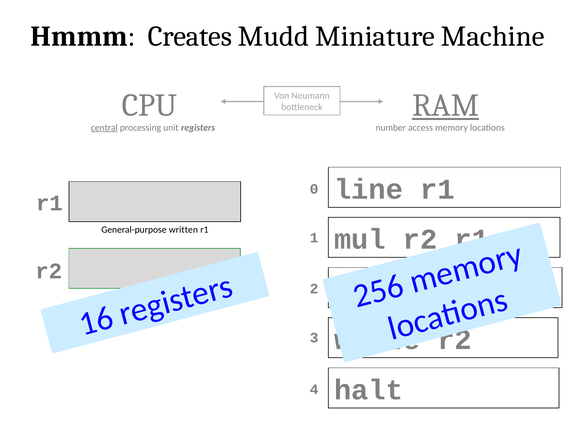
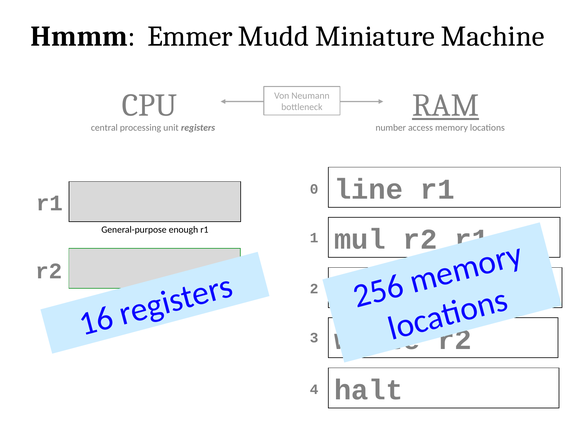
Creates: Creates -> Emmer
central underline: present -> none
written: written -> enough
